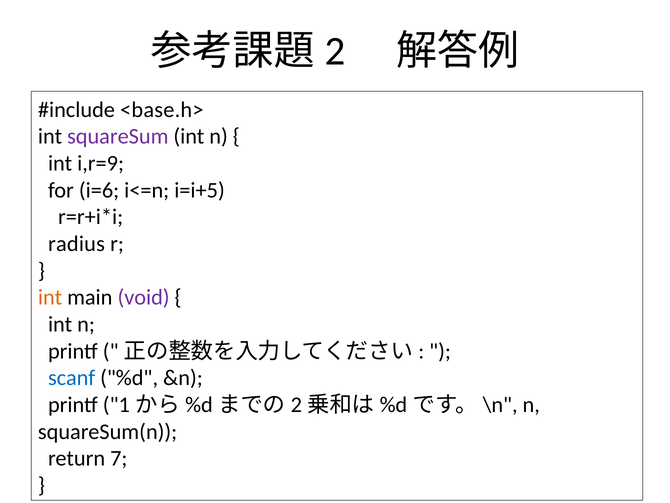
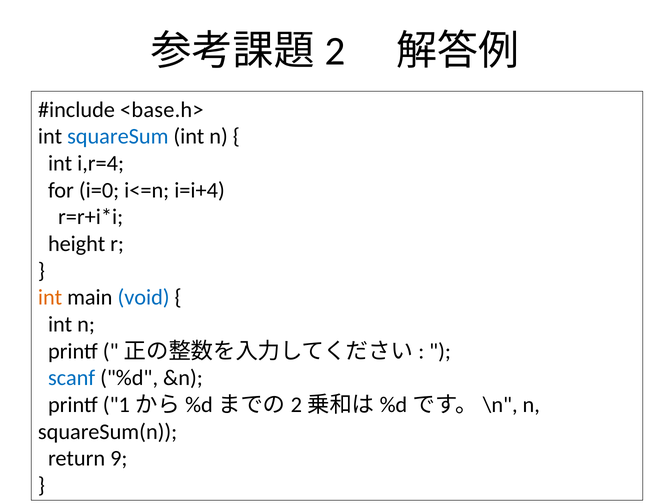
squareSum colour: purple -> blue
i,r=9: i,r=9 -> i,r=4
i=6: i=6 -> i=0
i=i+5: i=i+5 -> i=i+4
radius: radius -> height
void colour: purple -> blue
7: 7 -> 9
